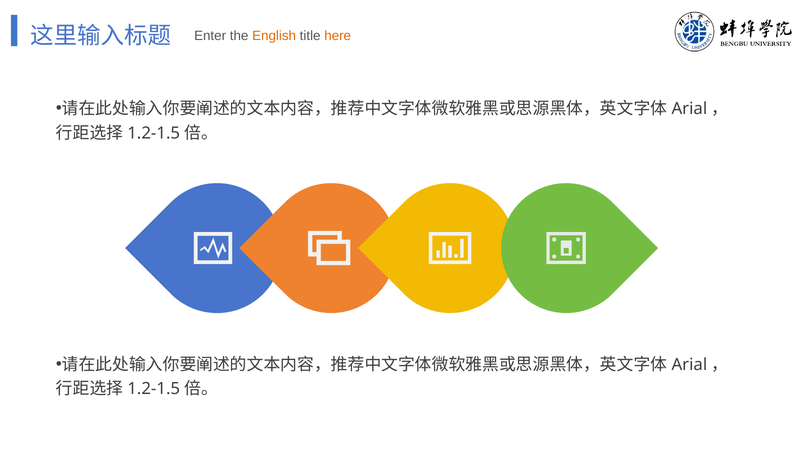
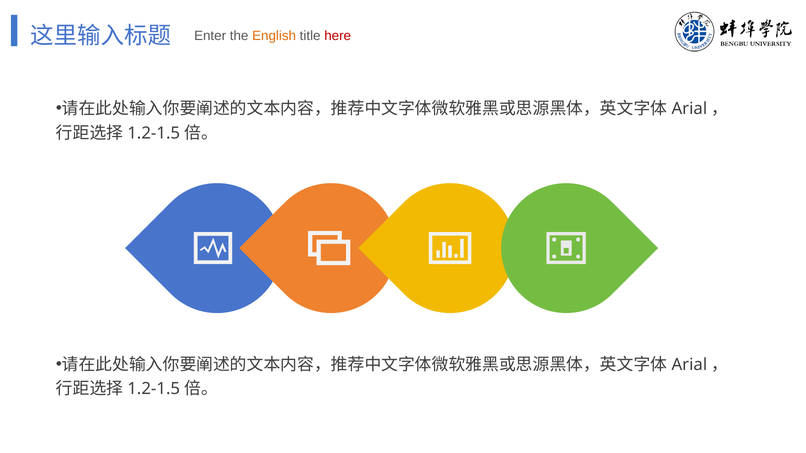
here colour: orange -> red
